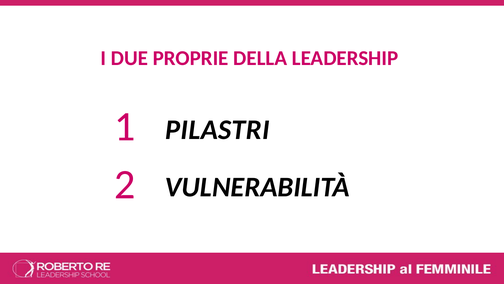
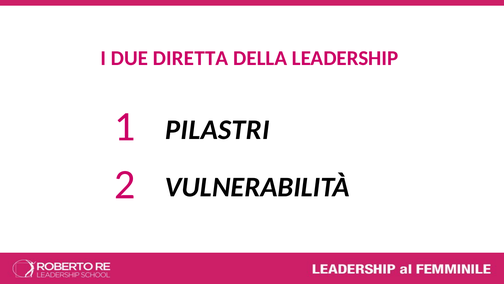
PROPRIE: PROPRIE -> DIRETTA
